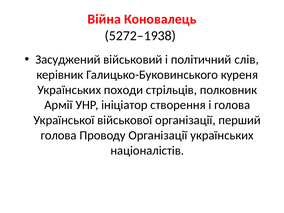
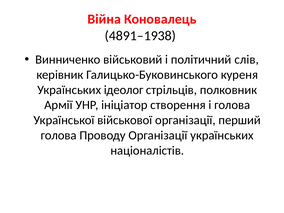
5272–1938: 5272–1938 -> 4891–1938
Засуджений: Засуджений -> Винниченко
походи: походи -> ідеолог
